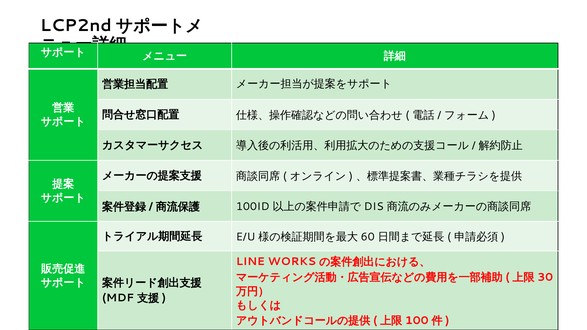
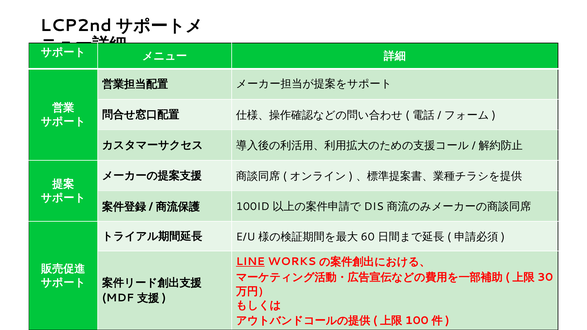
LINE underline: none -> present
